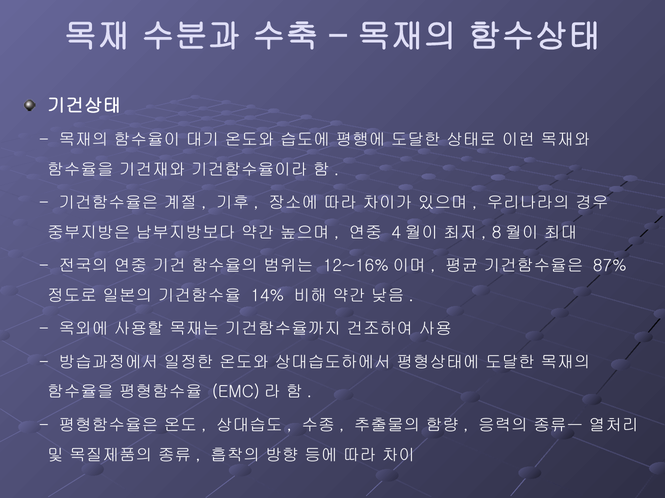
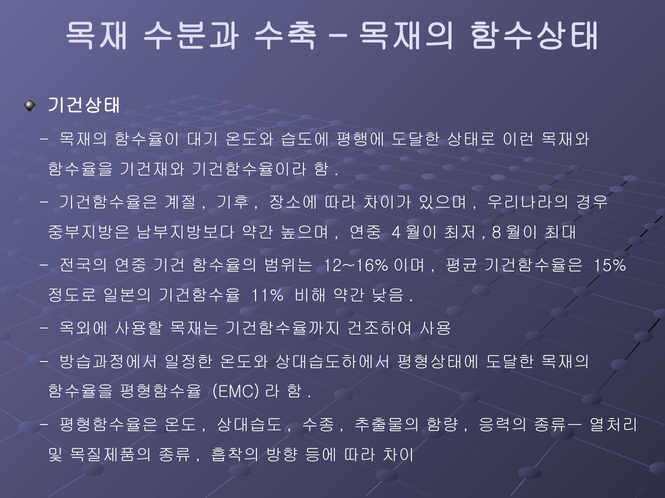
87%: 87% -> 15%
14%: 14% -> 11%
